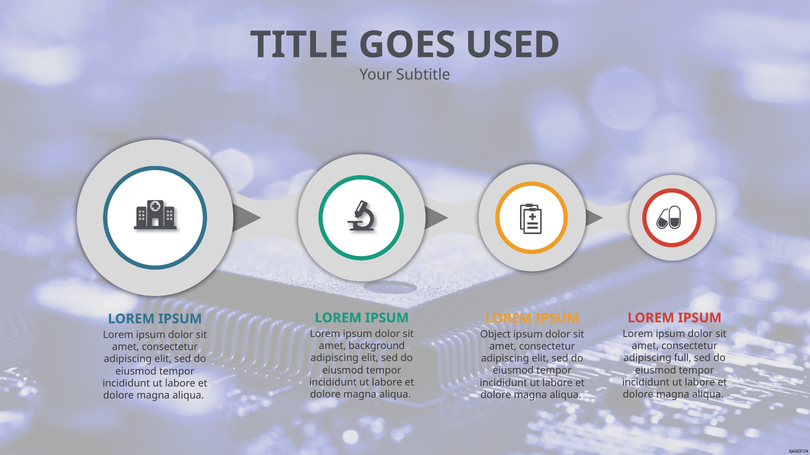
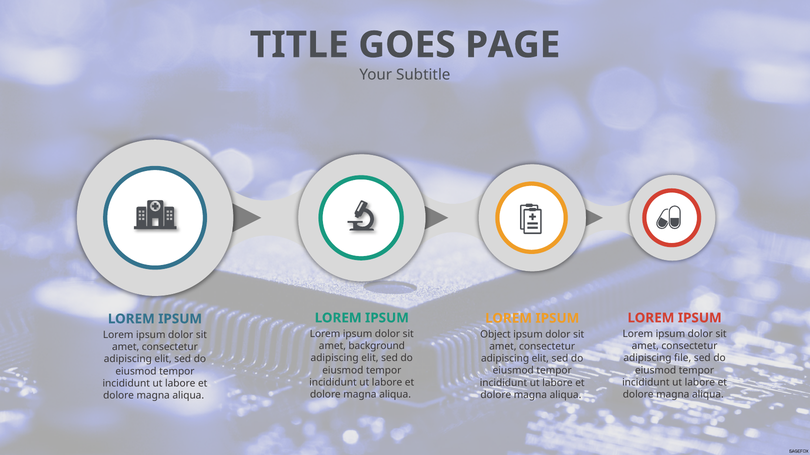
USED: USED -> PAGE
full: full -> file
